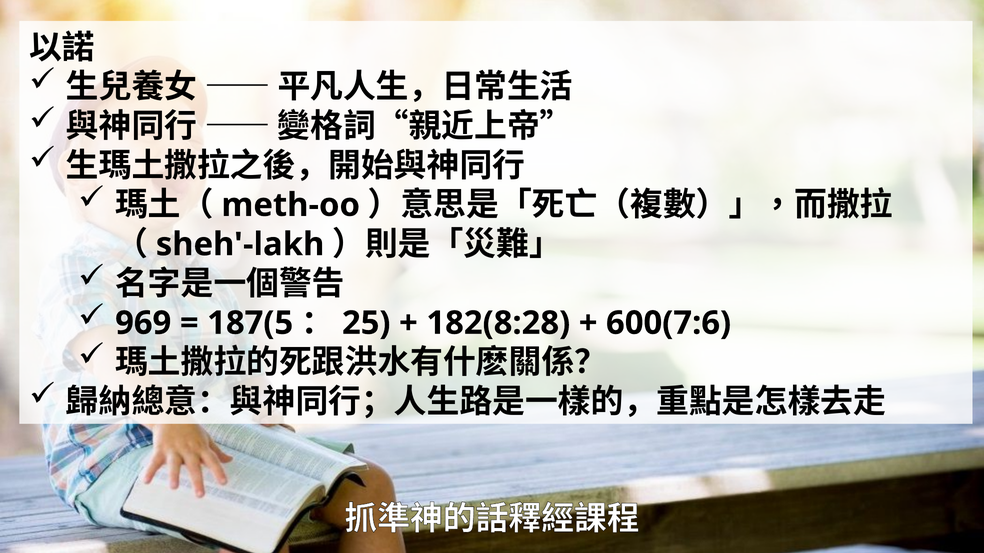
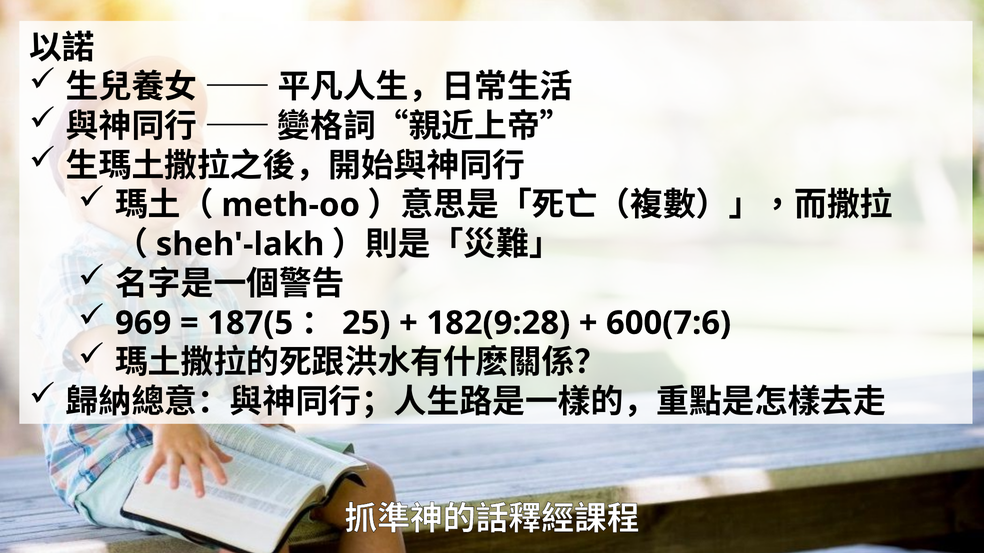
182(8:28: 182(8:28 -> 182(9:28
